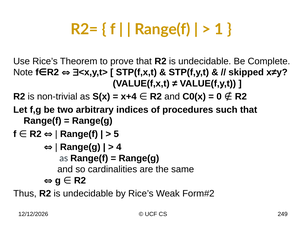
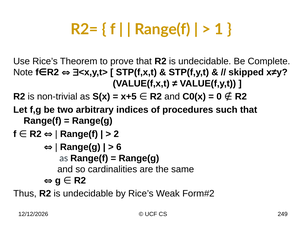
x+4: x+4 -> x+5
5: 5 -> 2
4: 4 -> 6
